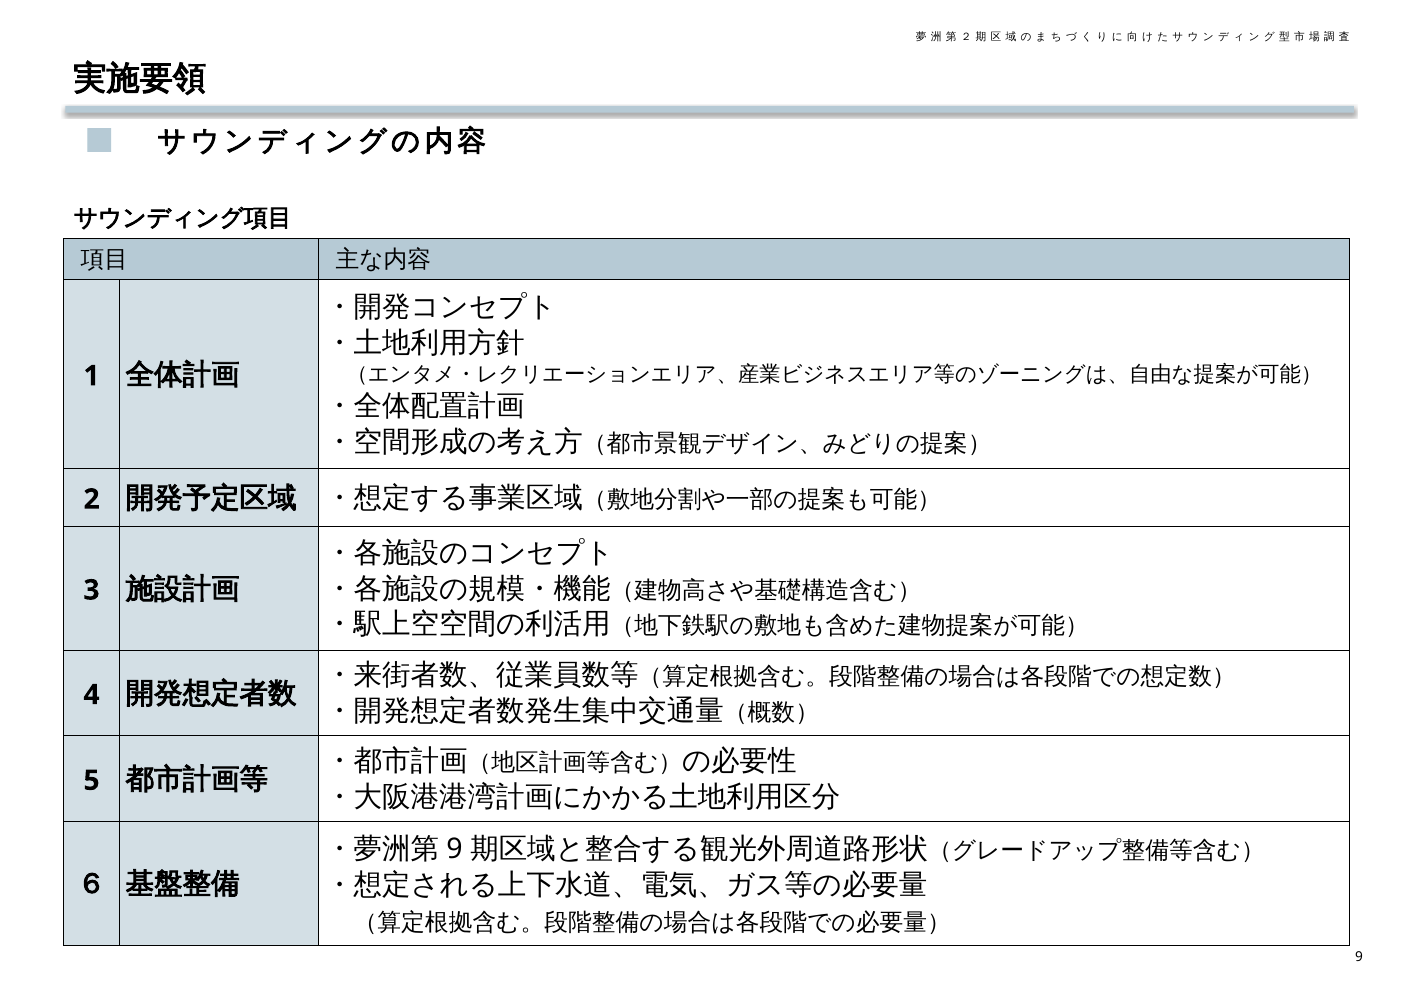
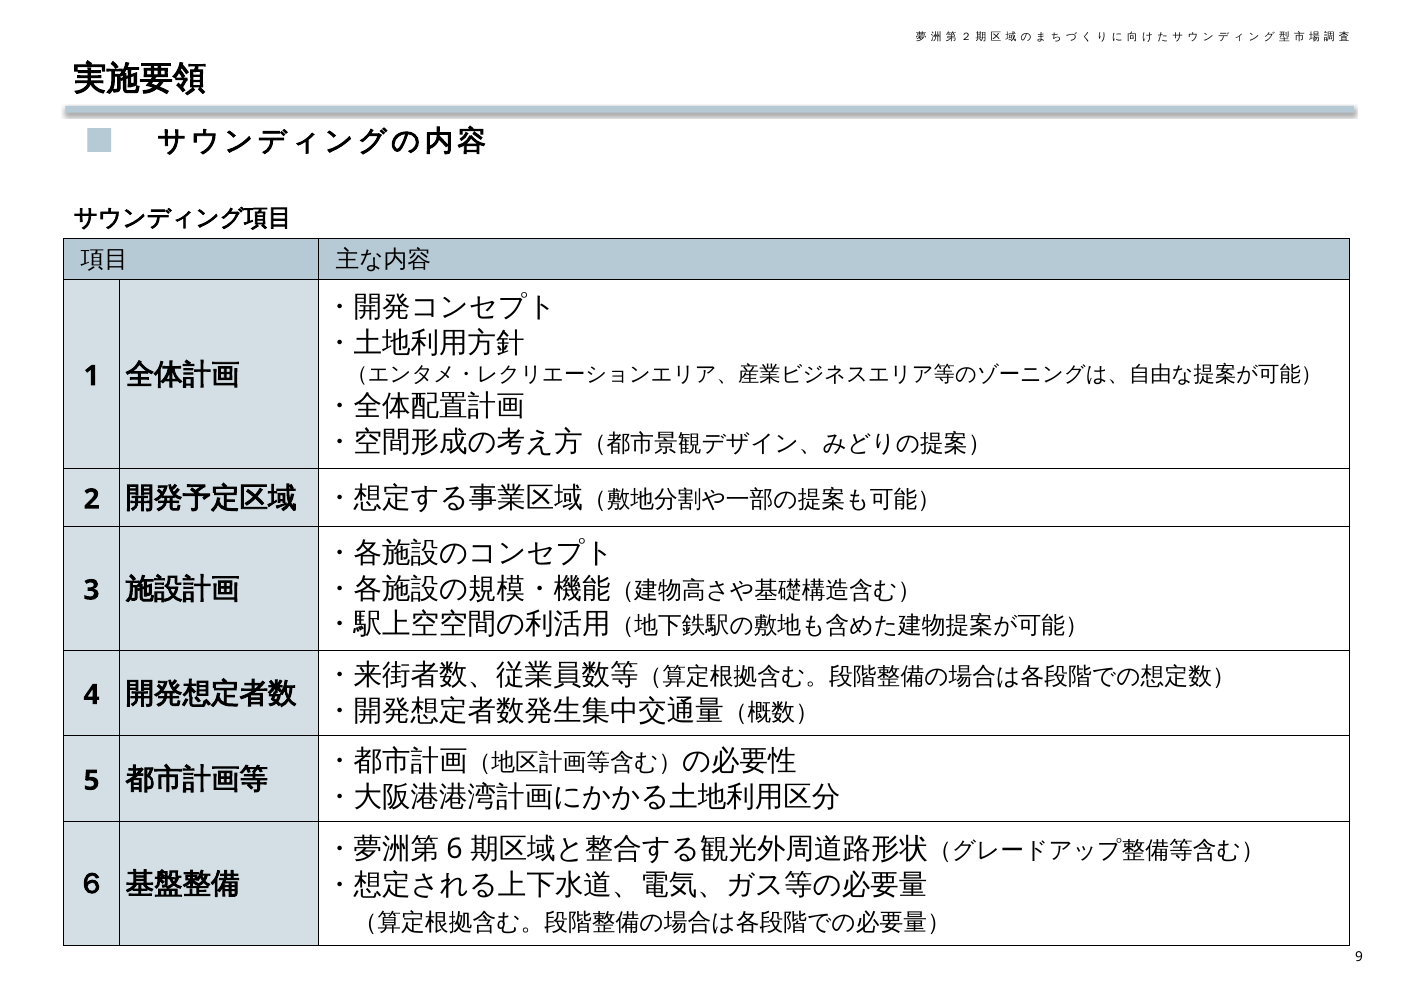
9 at (454, 849): 9 -> 6
